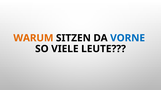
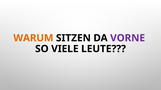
VORNE colour: blue -> purple
